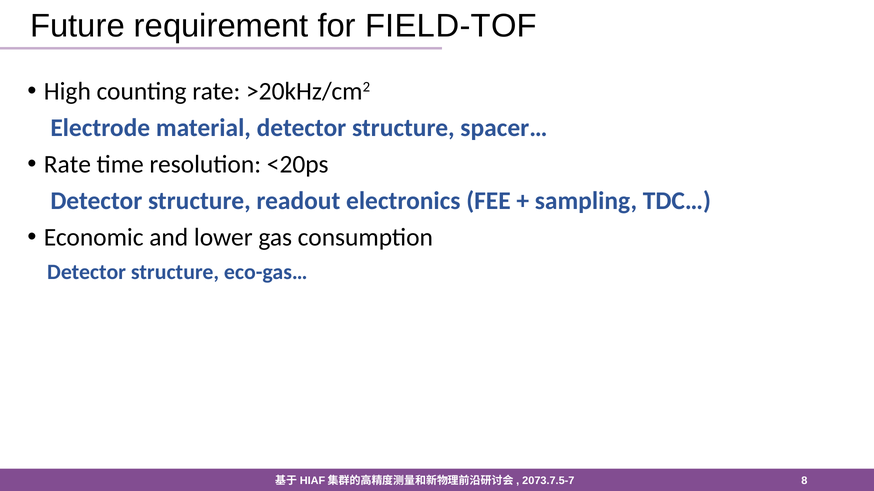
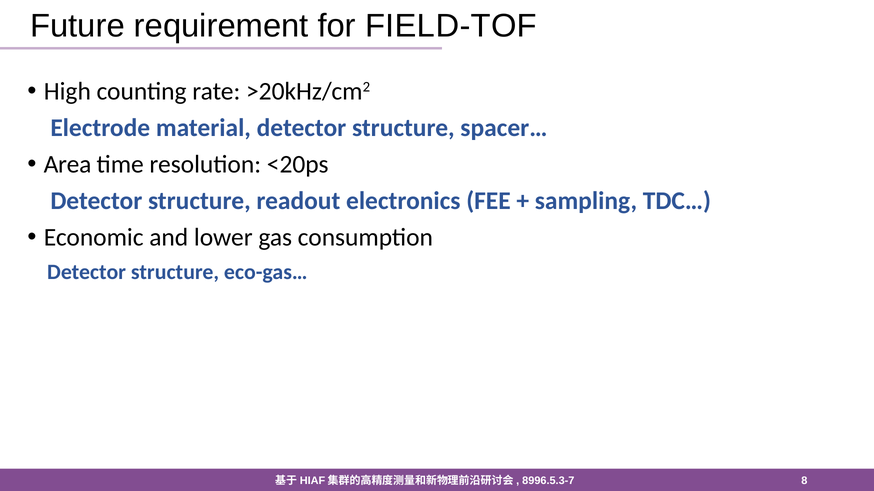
Rate at (67, 165): Rate -> Area
2073.7.5-7: 2073.7.5-7 -> 8996.5.3-7
